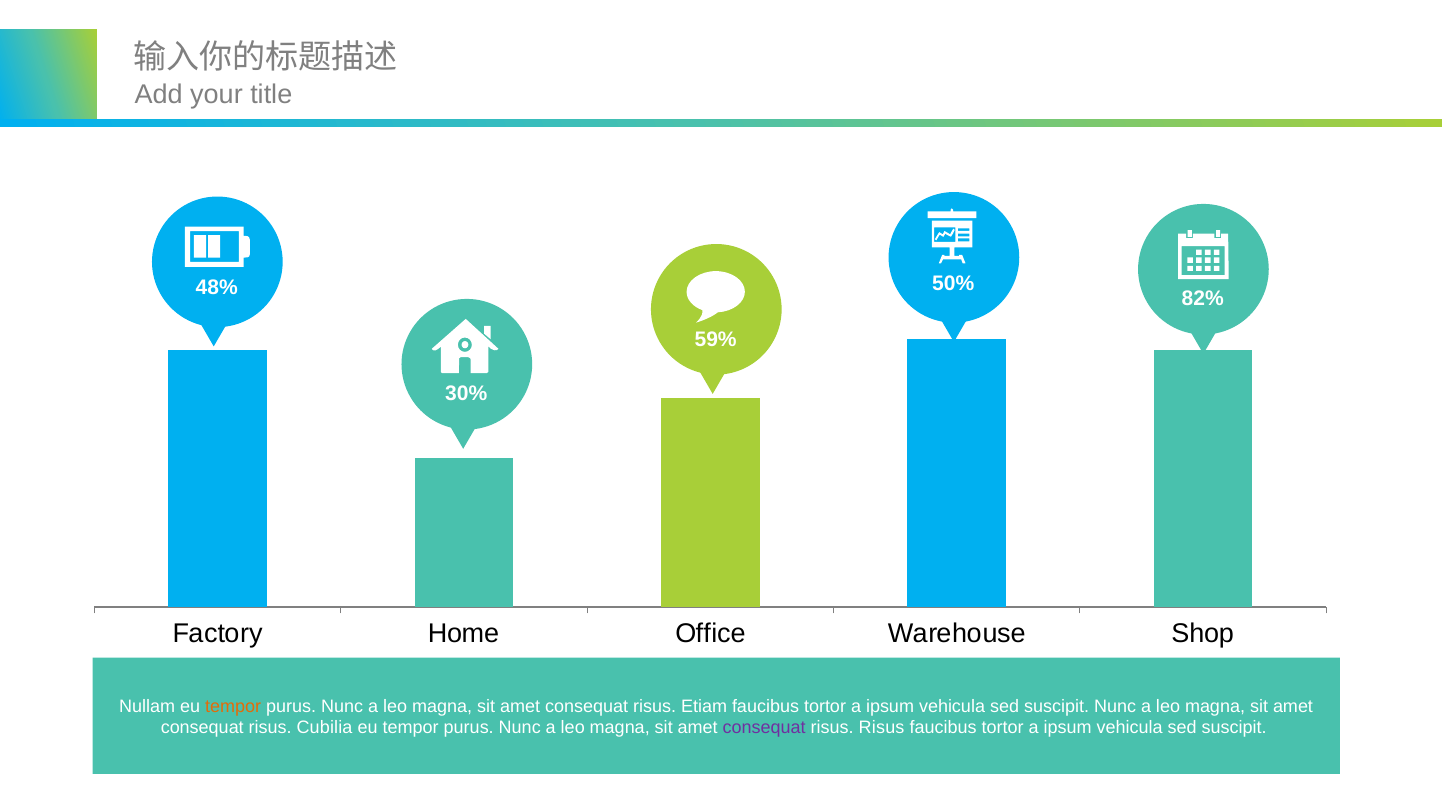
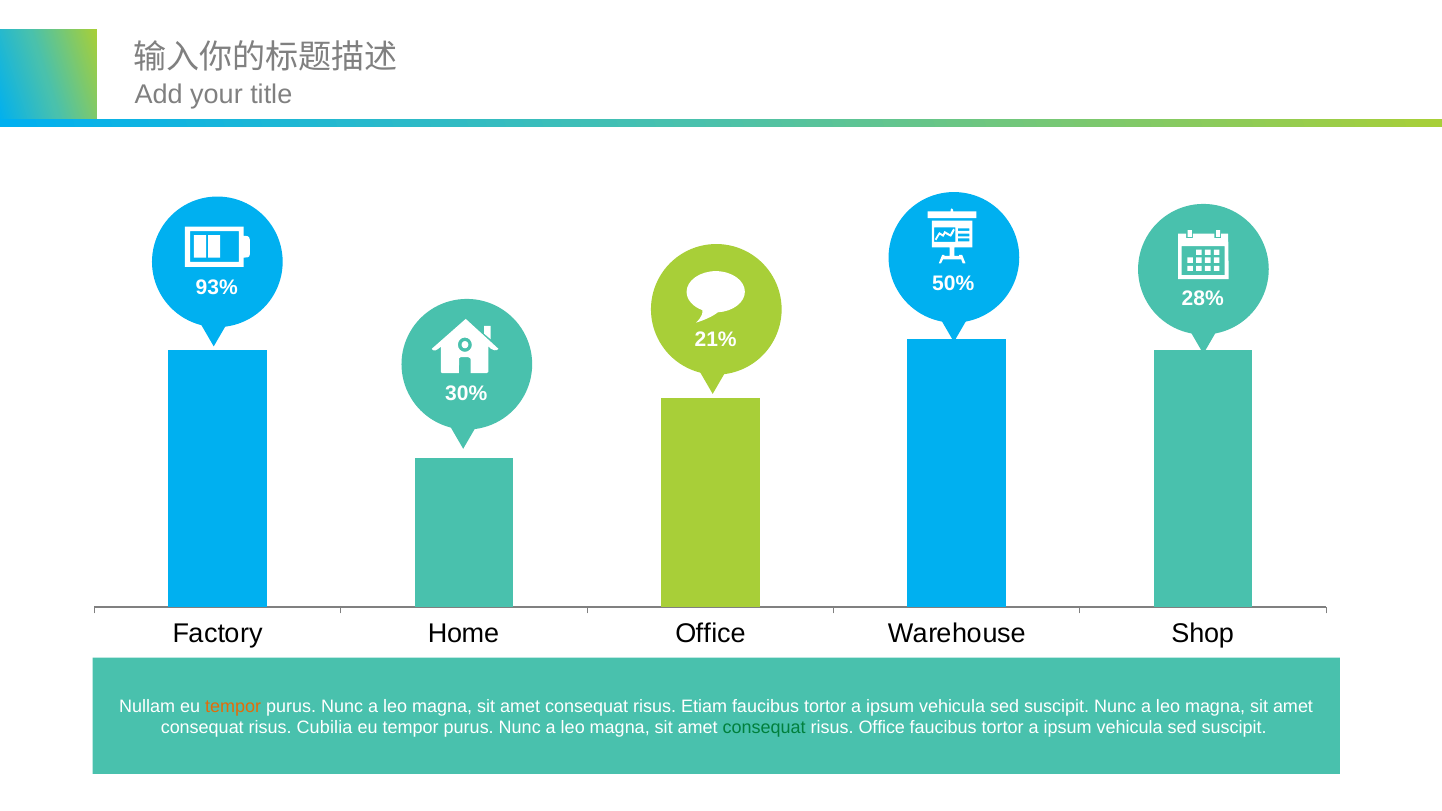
48%: 48% -> 93%
82%: 82% -> 28%
59%: 59% -> 21%
consequat at (764, 728) colour: purple -> green
risus Risus: Risus -> Office
